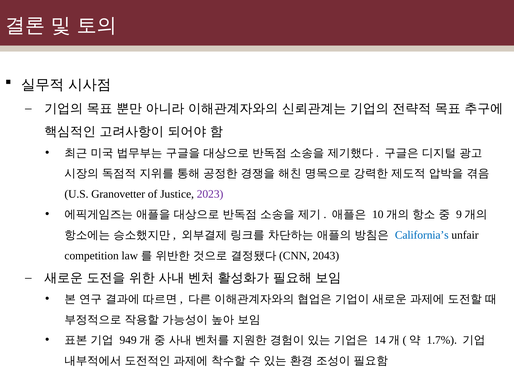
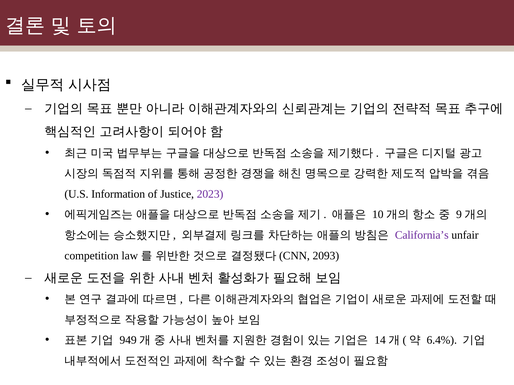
Granovetter: Granovetter -> Information
California’s colour: blue -> purple
2043: 2043 -> 2093
1.7%: 1.7% -> 6.4%
